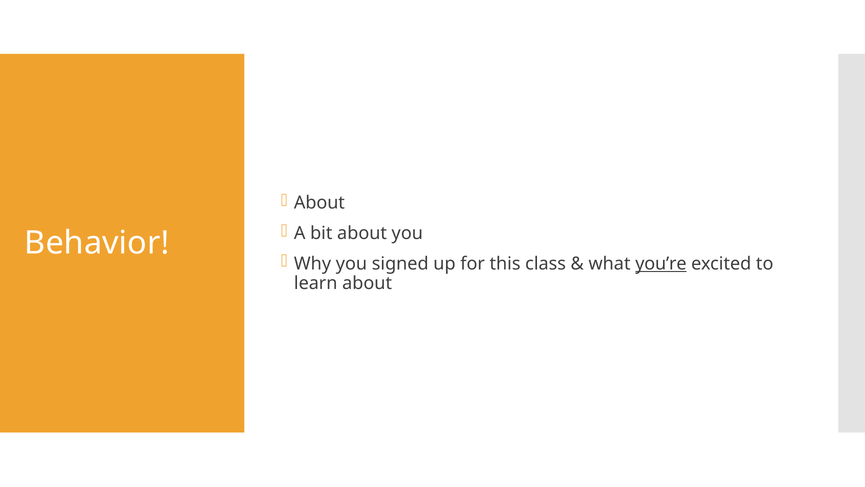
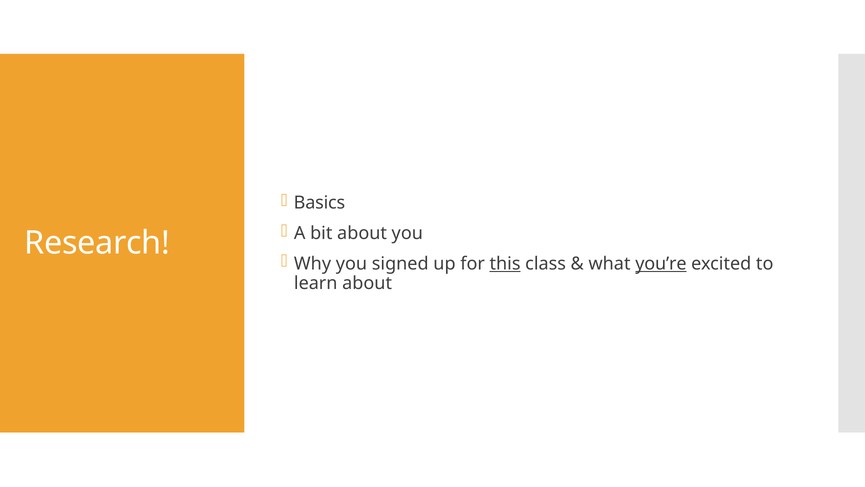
About at (319, 203): About -> Basics
Behavior: Behavior -> Research
this underline: none -> present
